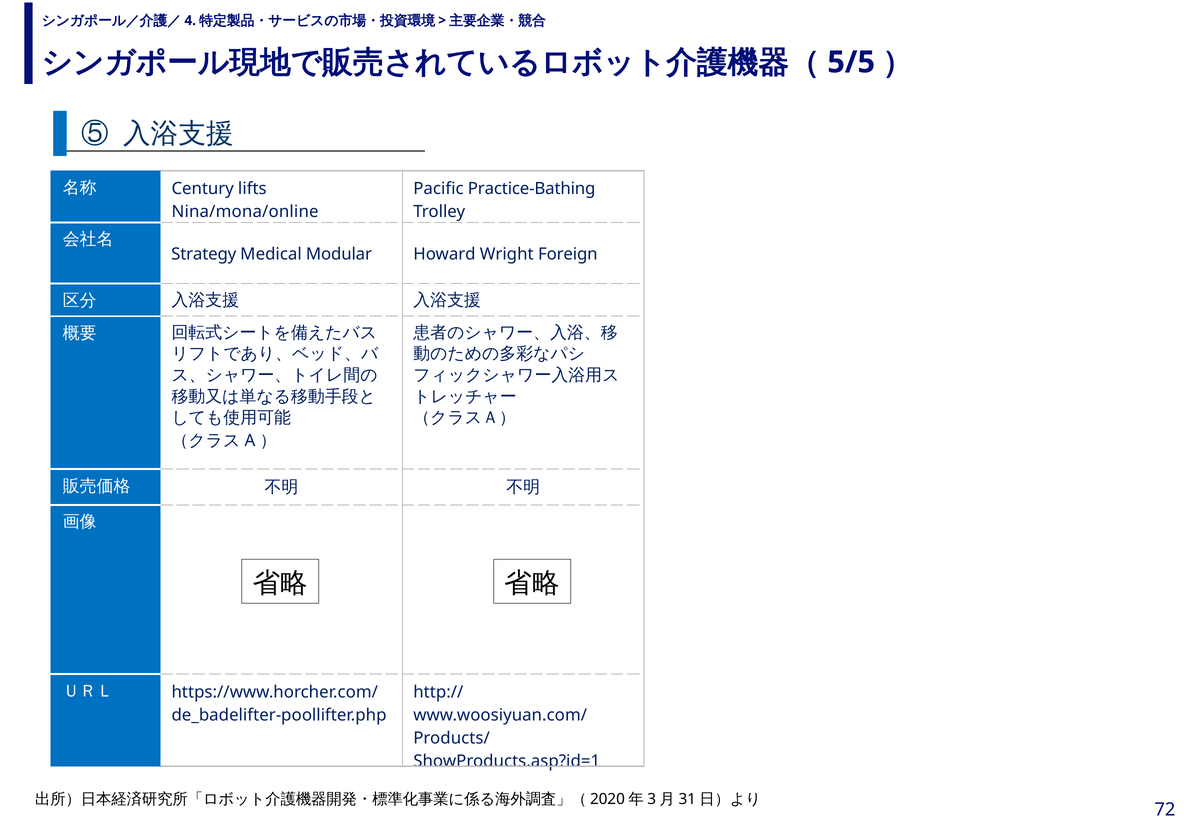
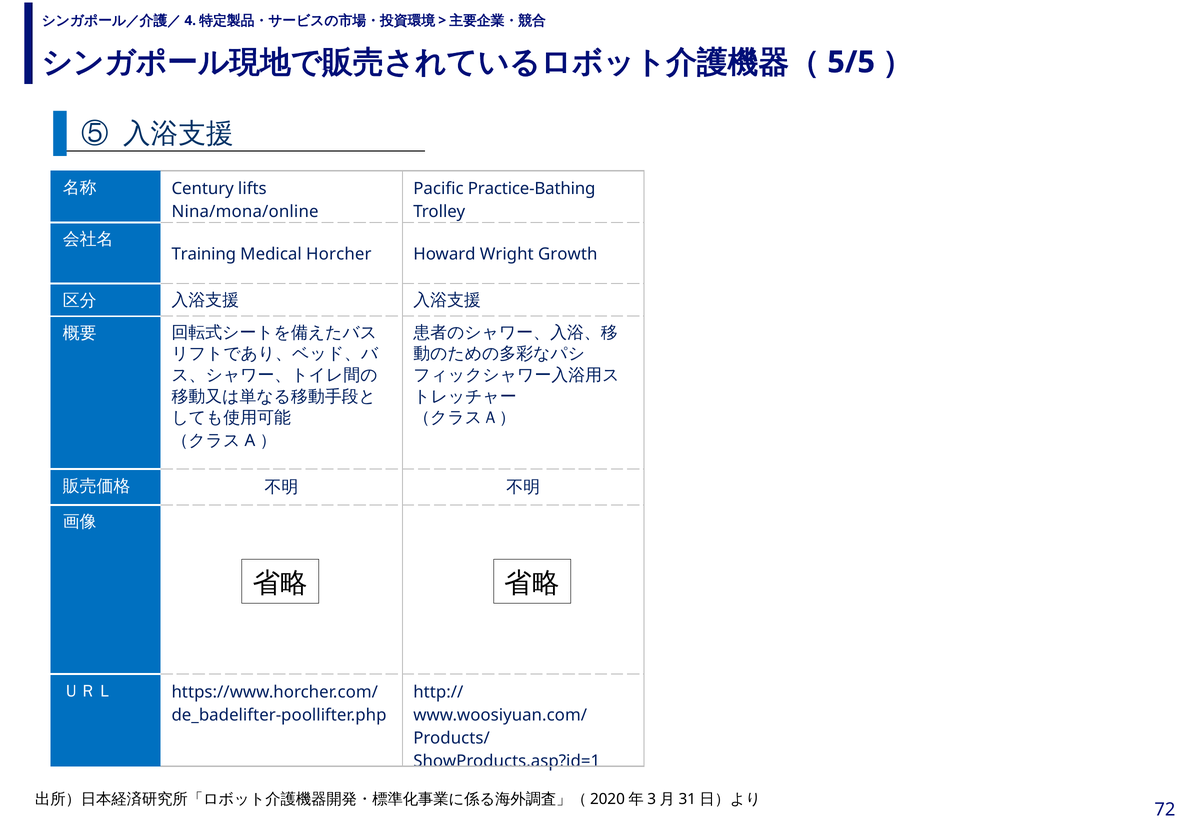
Strategy: Strategy -> Training
Modular: Modular -> Horcher
Foreign: Foreign -> Growth
